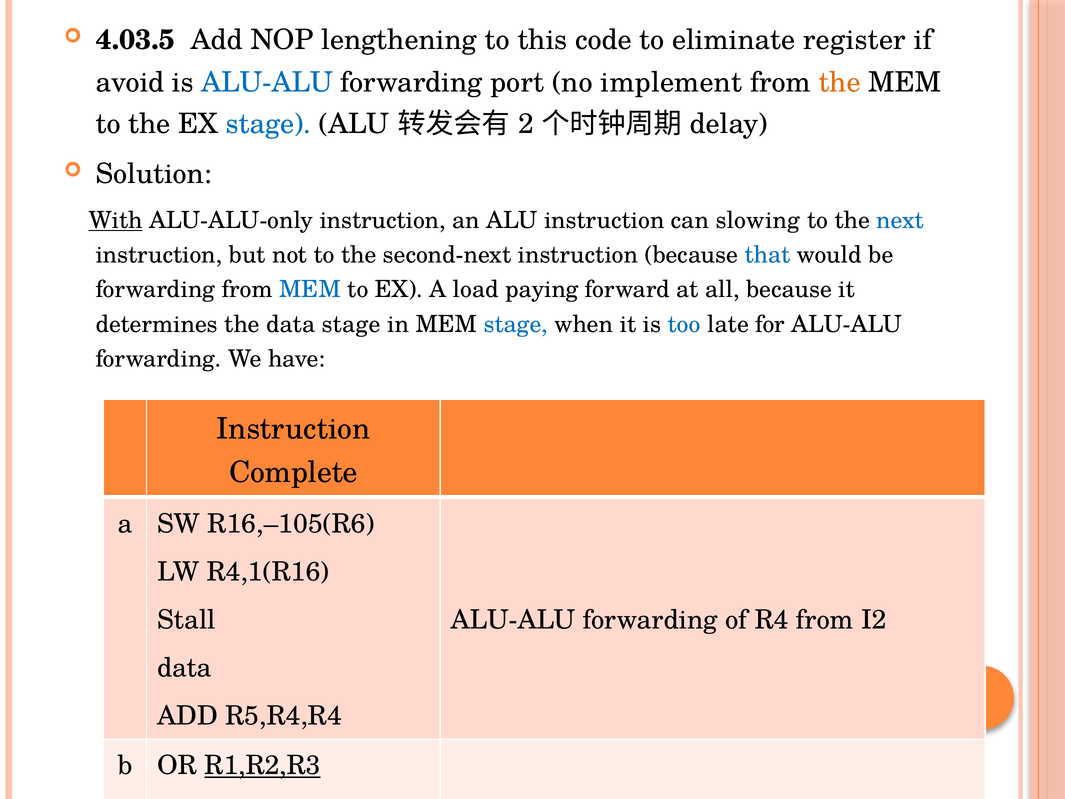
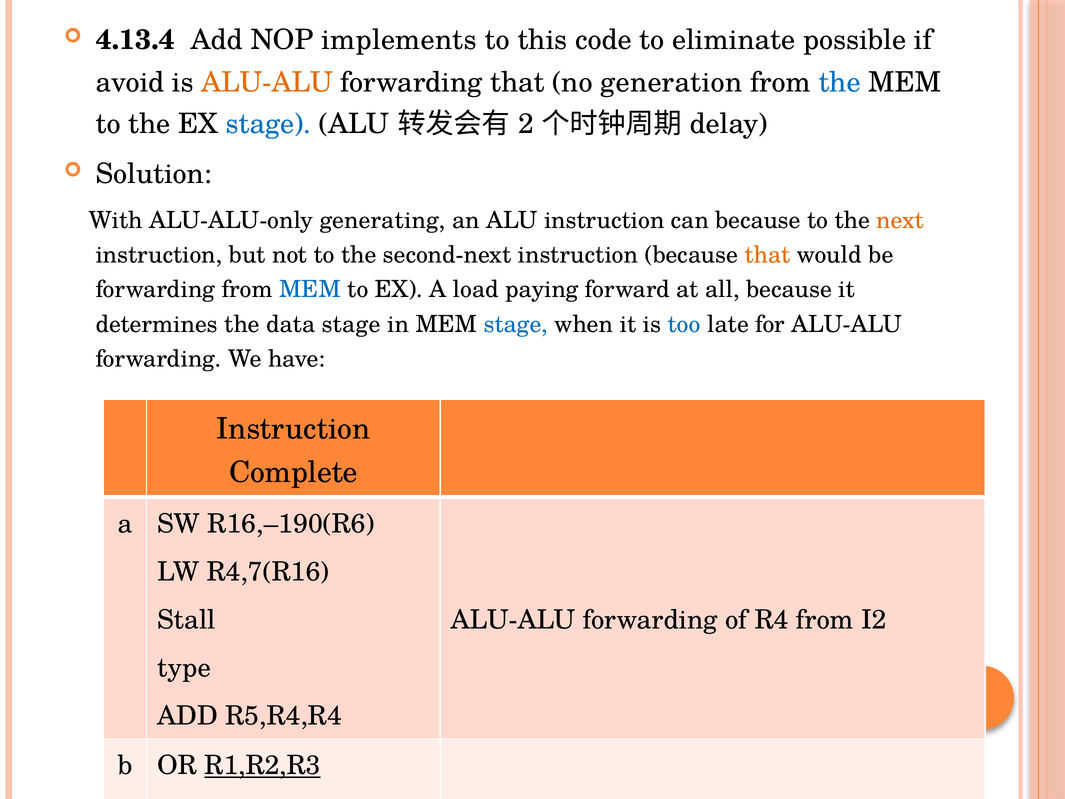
4.03.5: 4.03.5 -> 4.13.4
lengthening: lengthening -> implements
register: register -> possible
ALU-ALU at (267, 82) colour: blue -> orange
forwarding port: port -> that
implement: implement -> generation
the at (840, 82) colour: orange -> blue
With underline: present -> none
ALU-ALU-only instruction: instruction -> generating
can slowing: slowing -> because
next colour: blue -> orange
that at (768, 255) colour: blue -> orange
R16,–105(R6: R16,–105(R6 -> R16,–190(R6
R4,1(R16: R4,1(R16 -> R4,7(R16
data at (184, 668): data -> type
